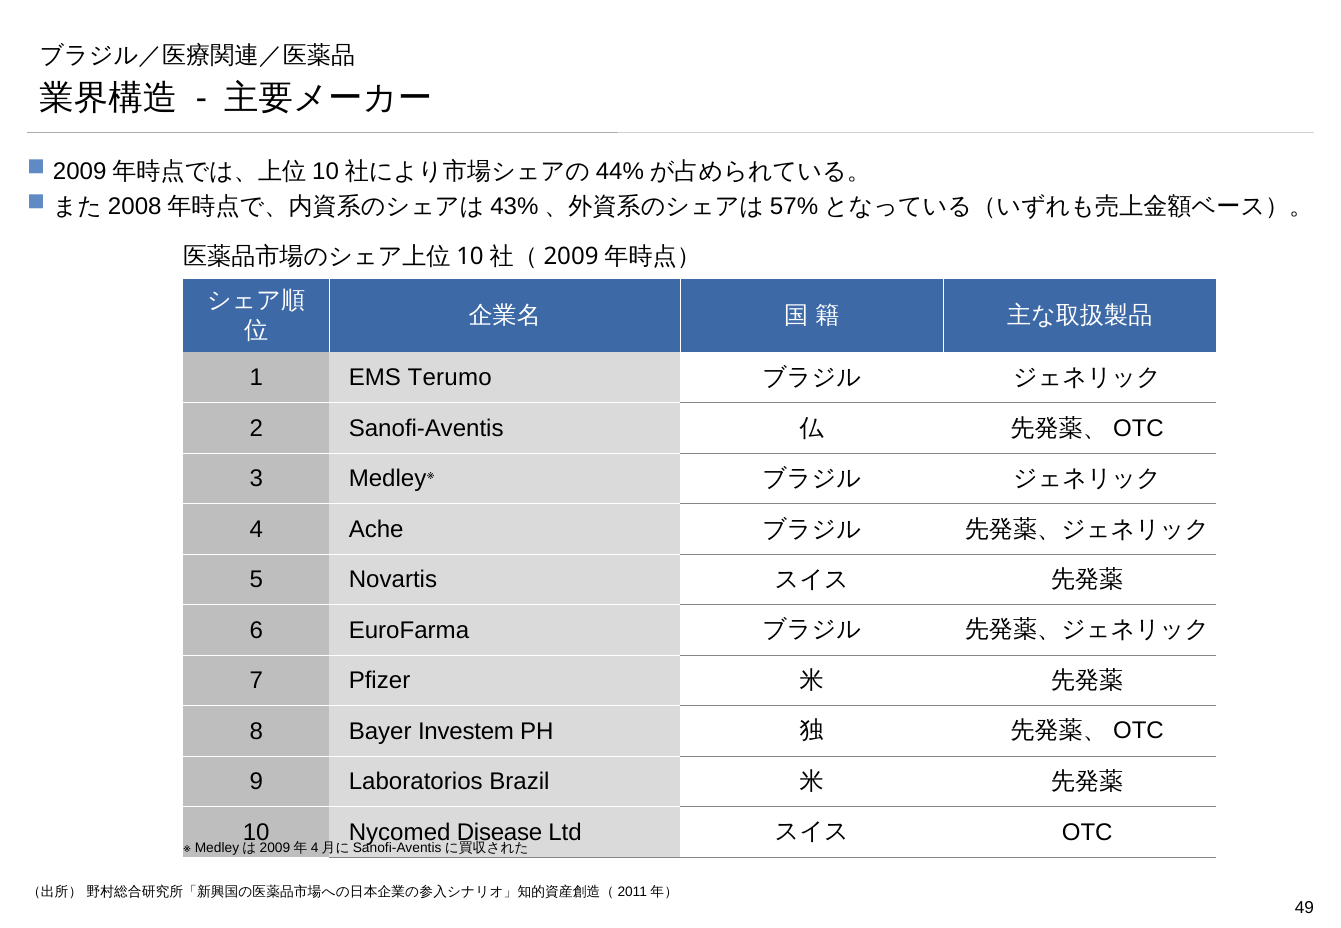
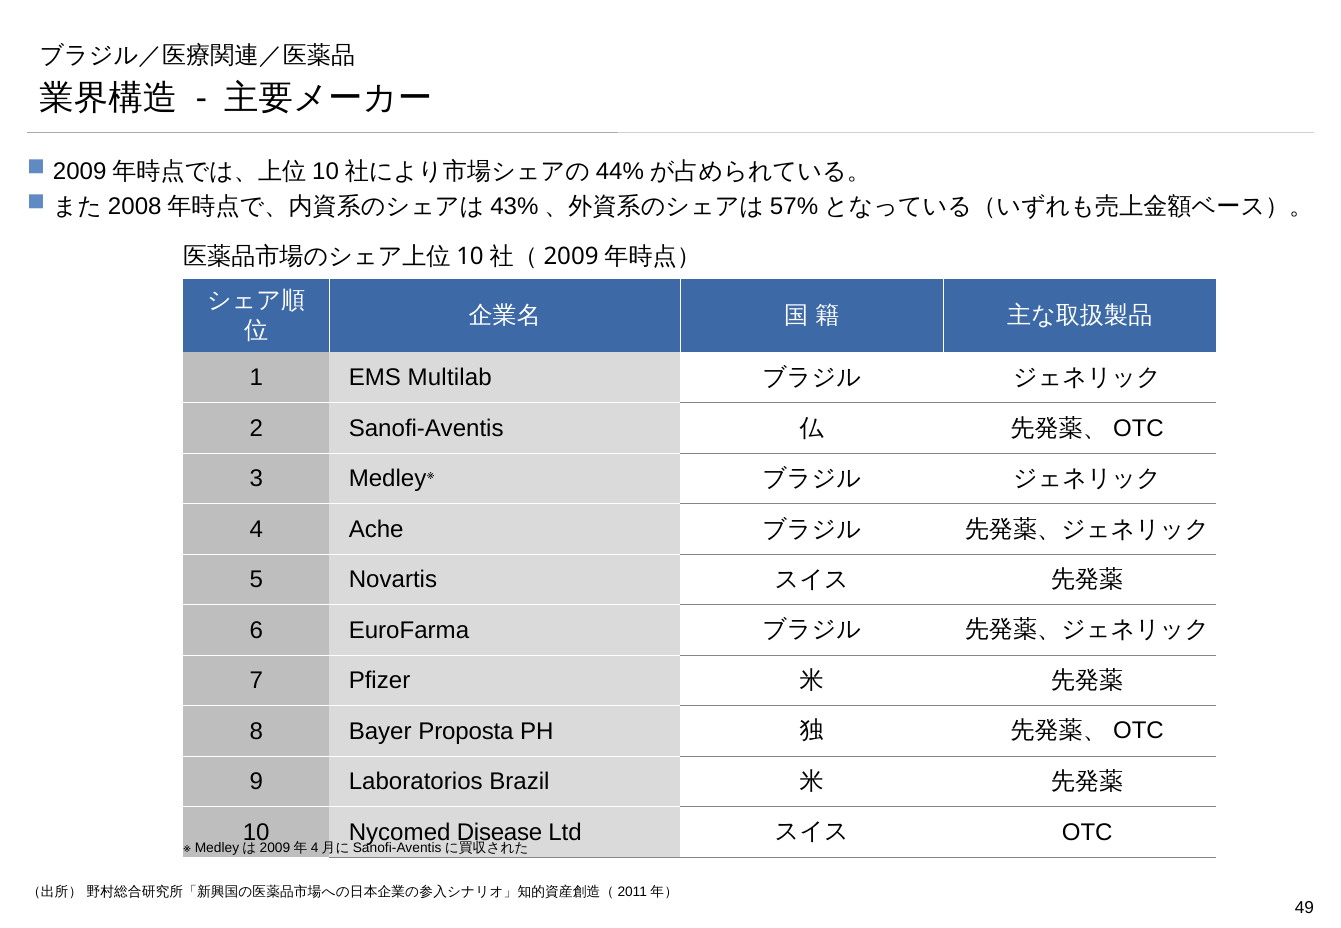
Terumo: Terumo -> Multilab
Investem: Investem -> Proposta
